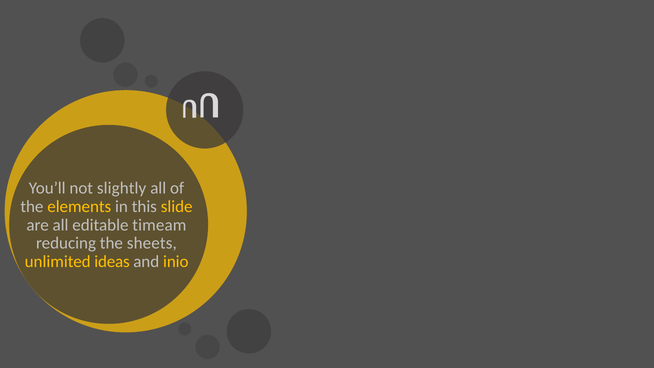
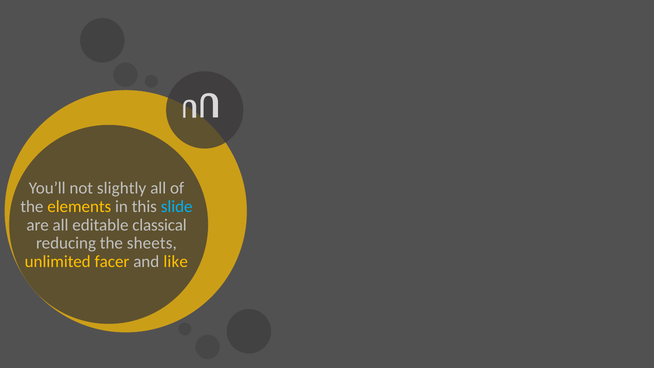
slide colour: yellow -> light blue
timeam: timeam -> classical
ideas: ideas -> facer
inio: inio -> like
